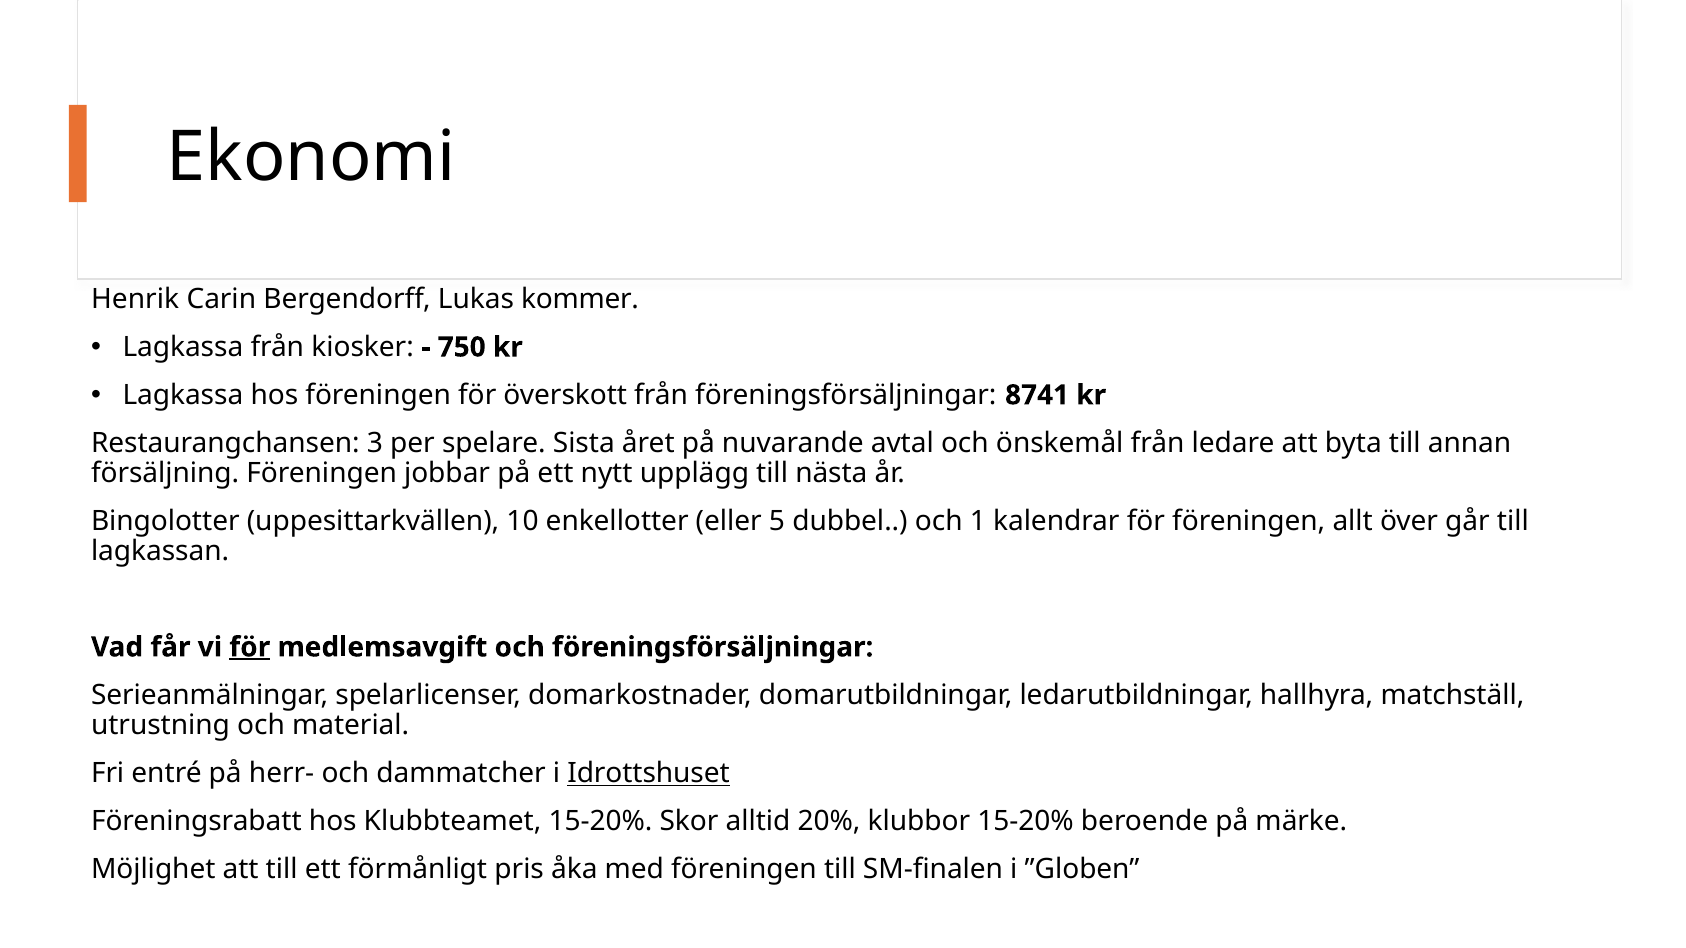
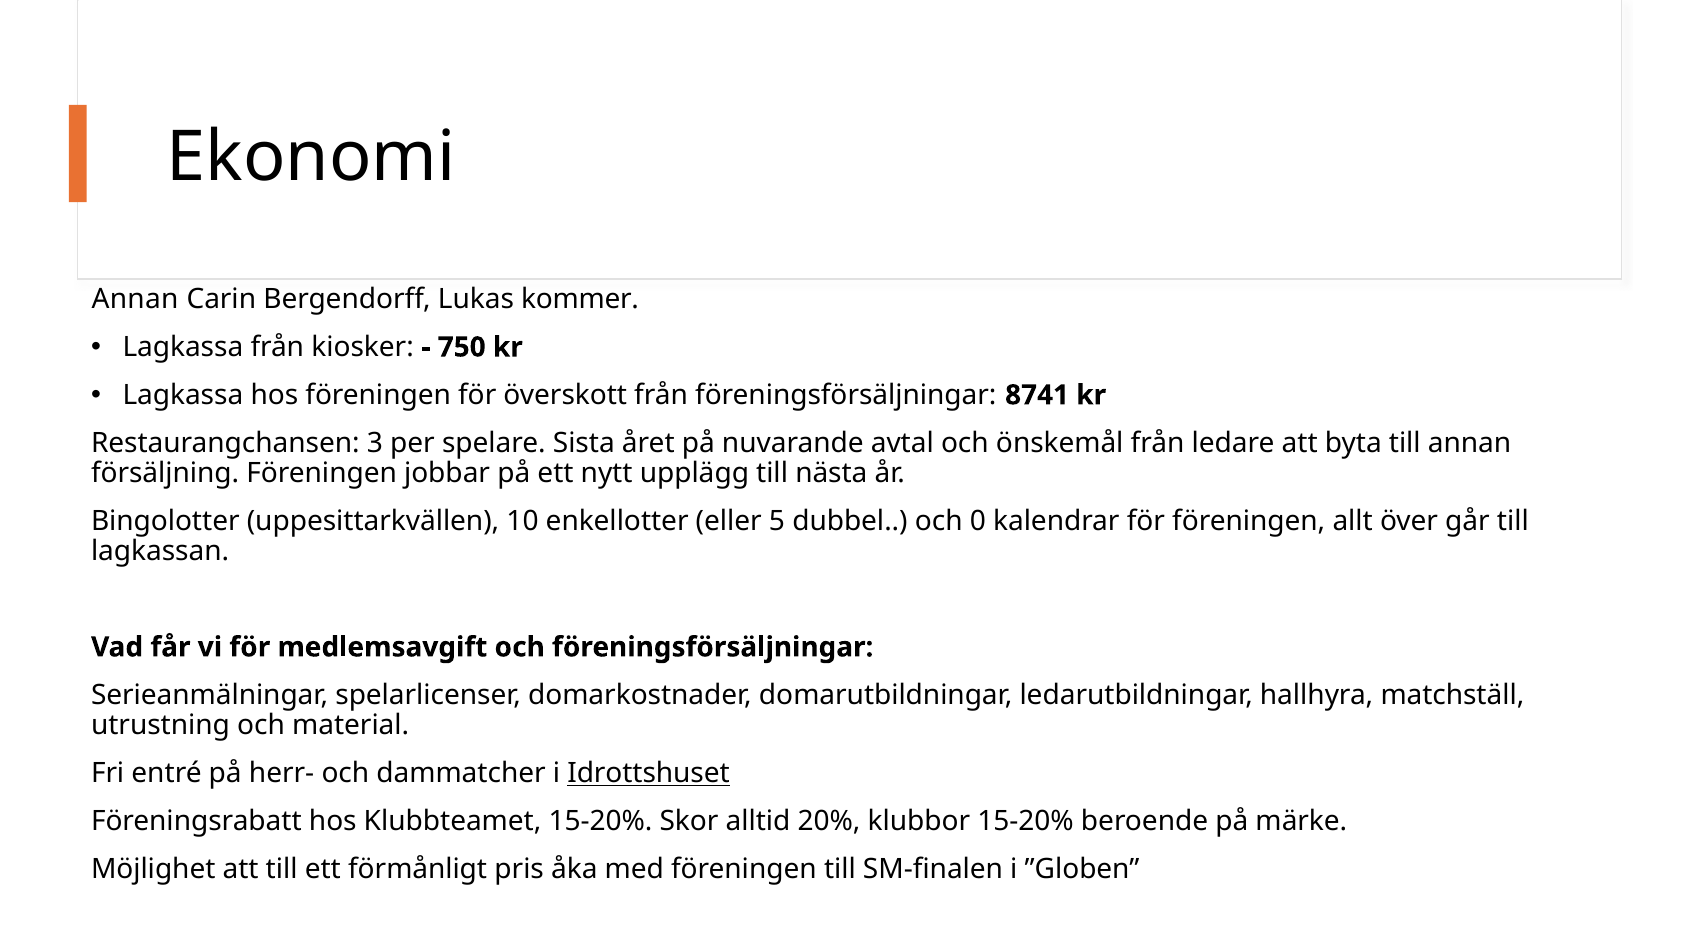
Henrik at (135, 299): Henrik -> Annan
1: 1 -> 0
för at (250, 647) underline: present -> none
